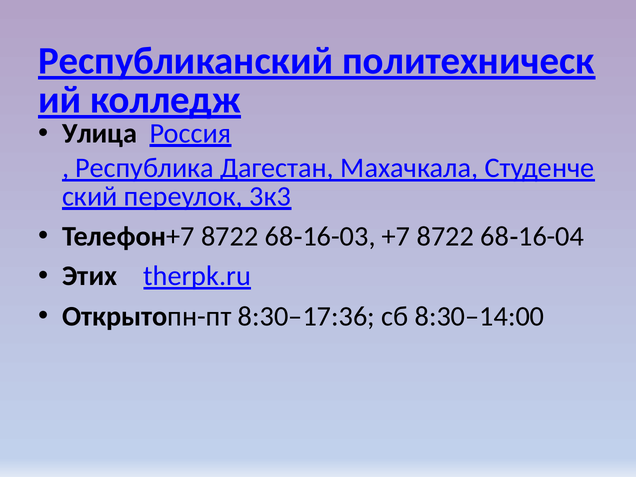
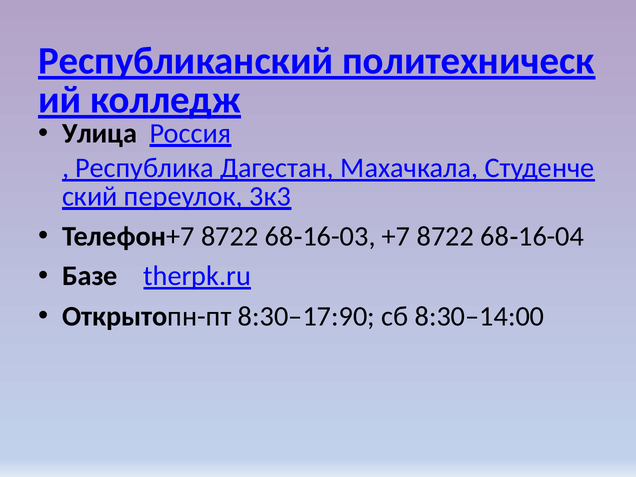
Этих: Этих -> Базе
8:30–17:36: 8:30–17:36 -> 8:30–17:90
